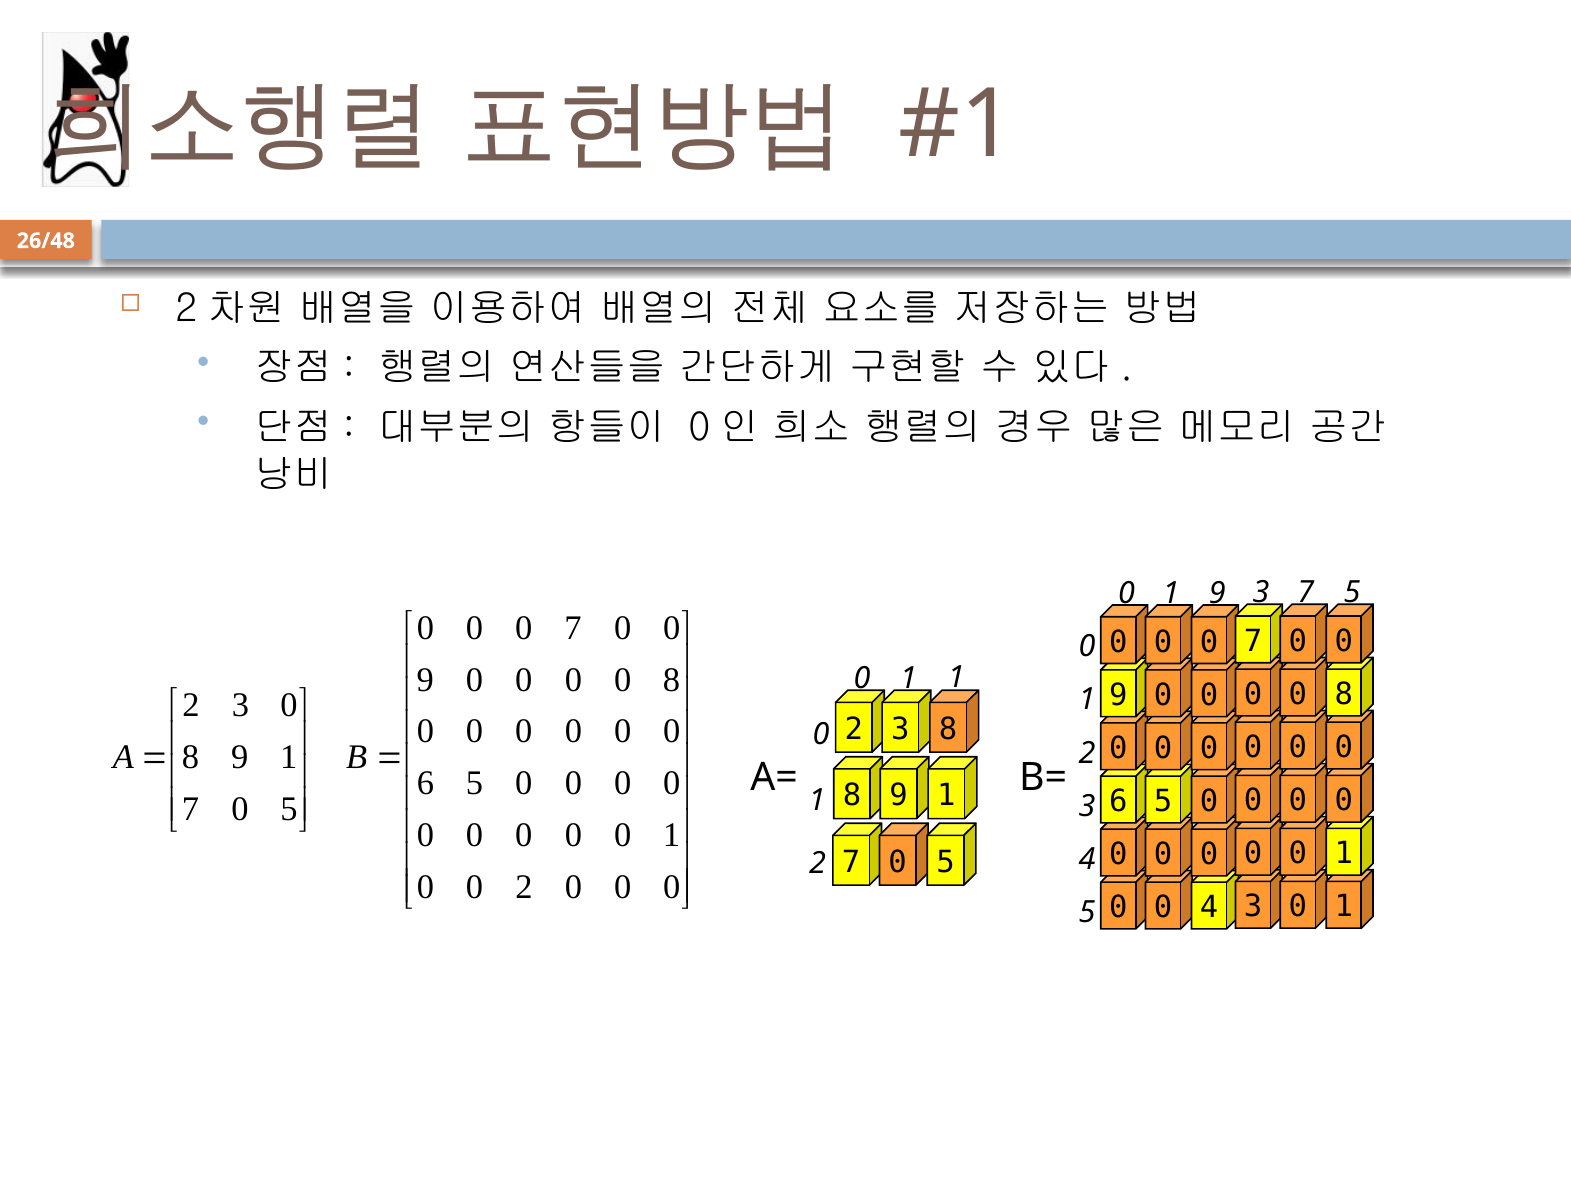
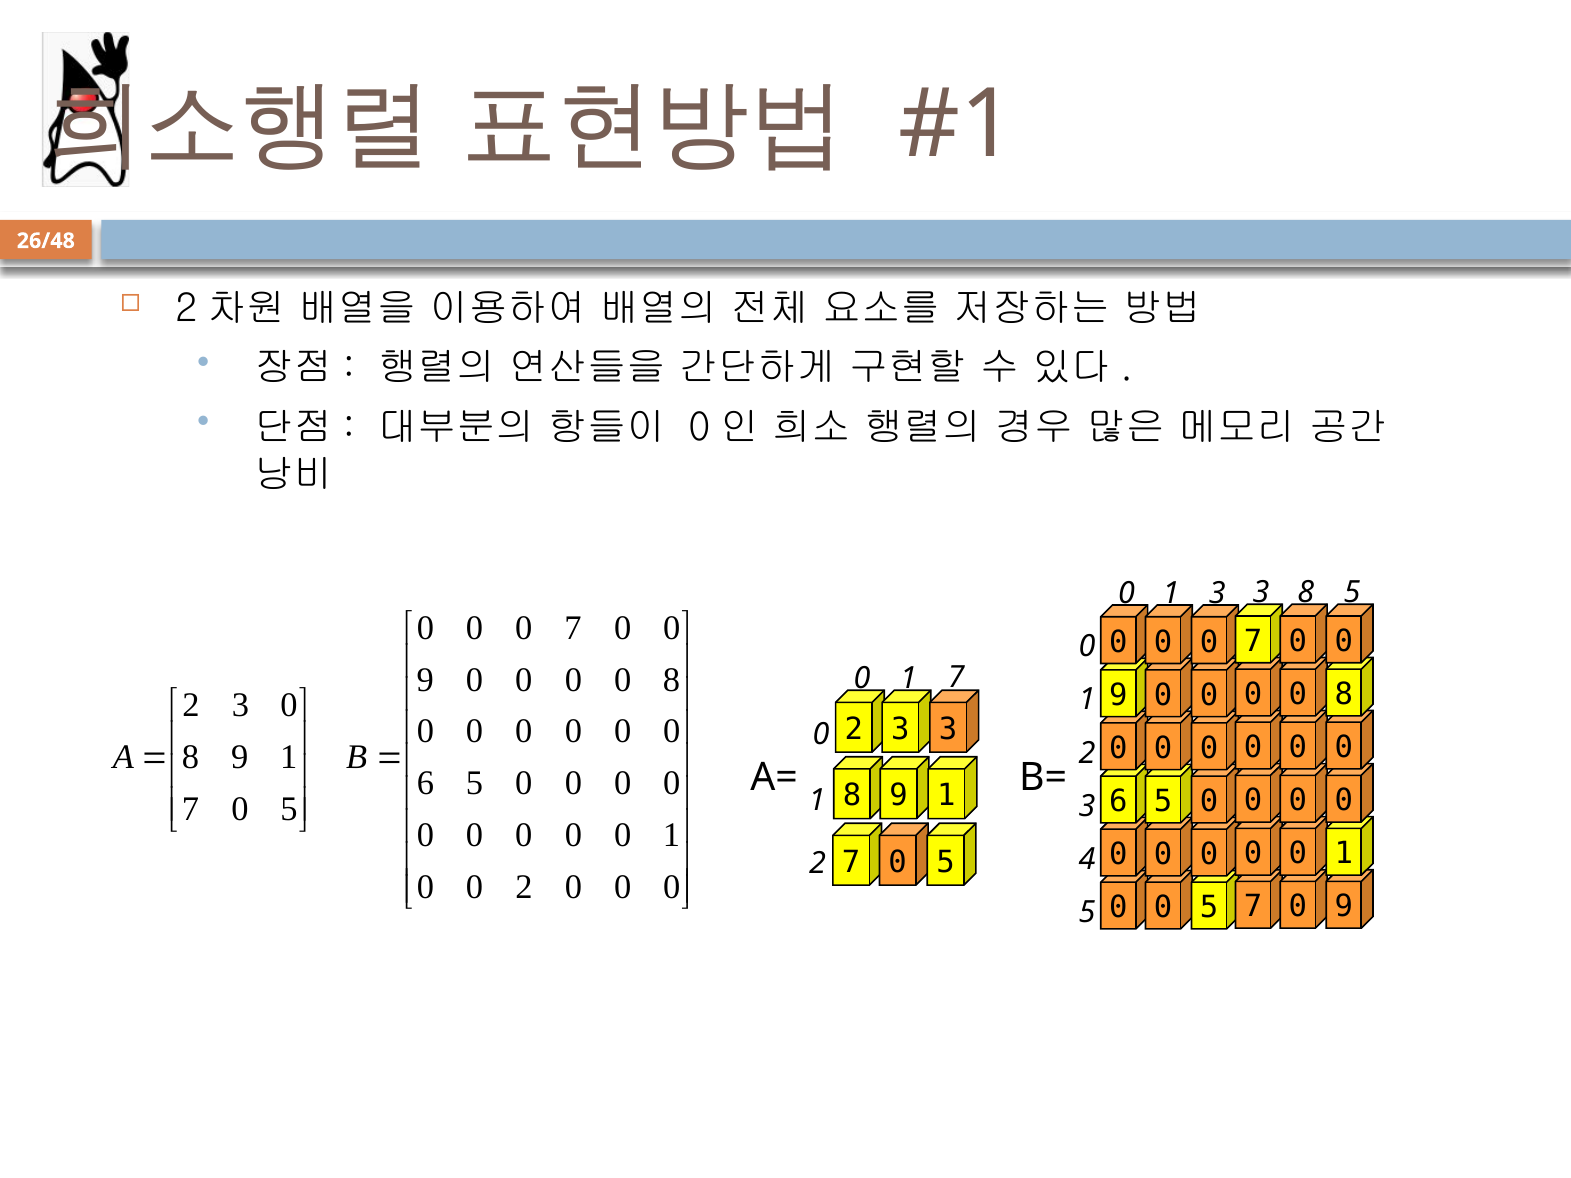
3 7: 7 -> 8
0 1 9: 9 -> 3
1 1: 1 -> 7
3 8: 8 -> 3
4 at (1209, 908): 4 -> 5
5 3: 3 -> 7
1 at (1344, 907): 1 -> 9
